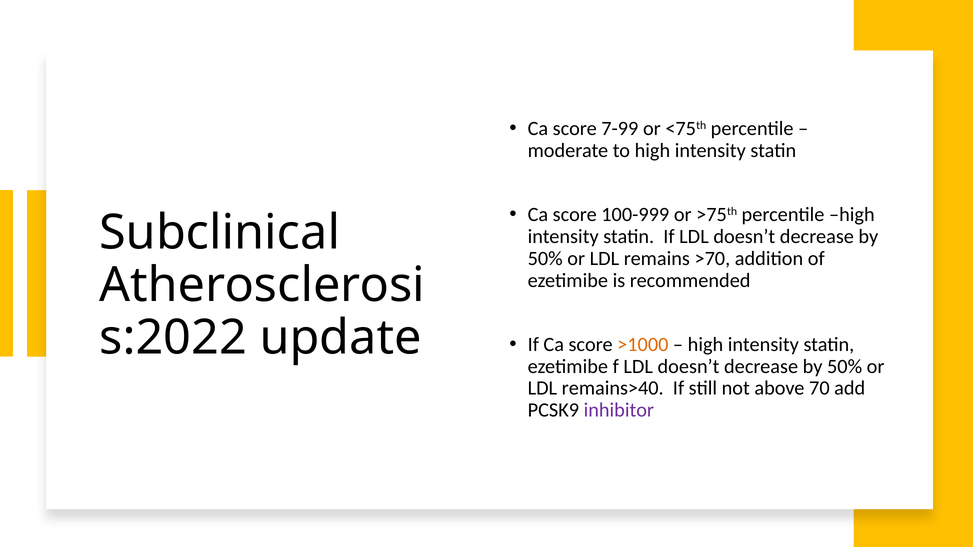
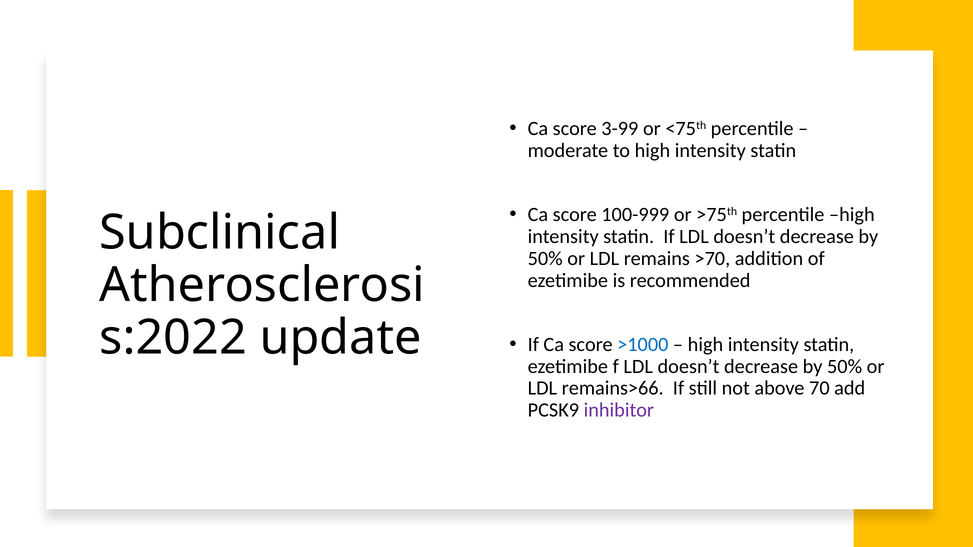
7-99: 7-99 -> 3-99
>1000 colour: orange -> blue
remains>40: remains>40 -> remains>66
